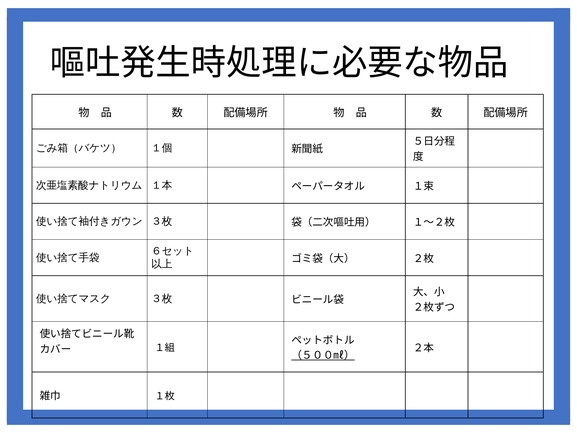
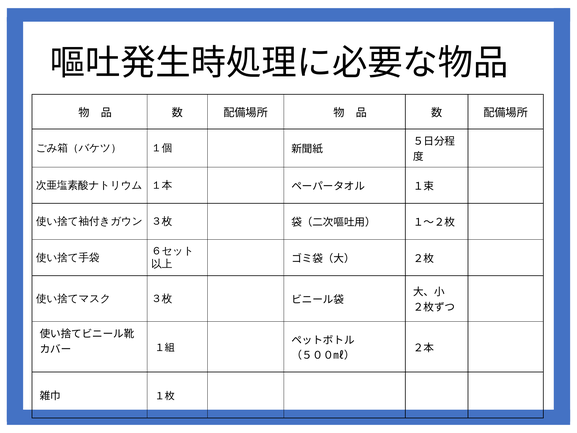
（５００㎖） underline: present -> none
